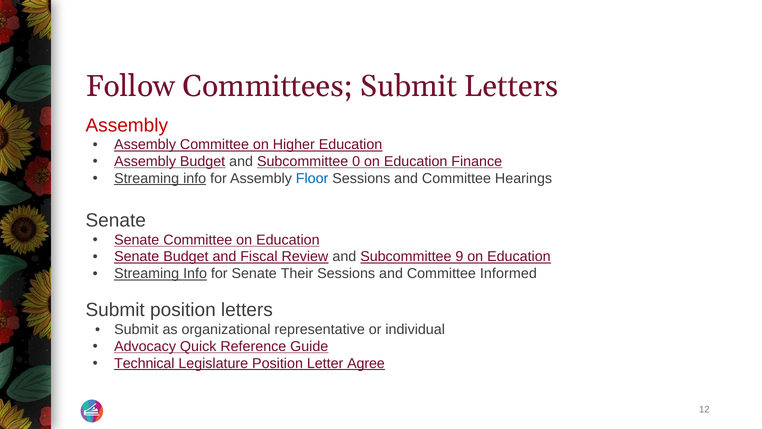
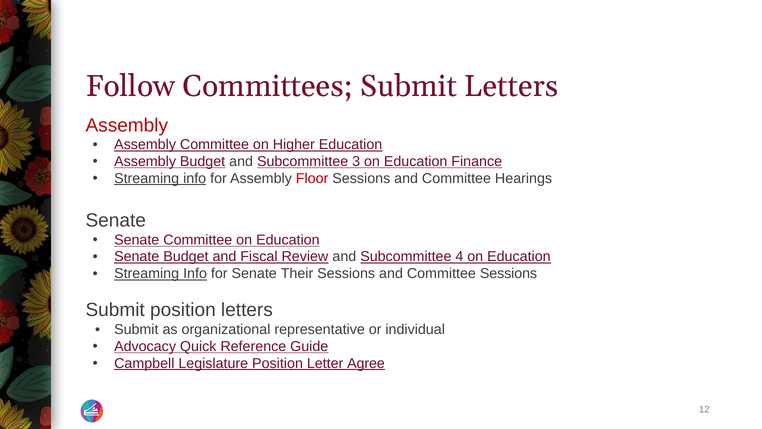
0: 0 -> 3
Floor colour: blue -> red
9: 9 -> 4
Committee Informed: Informed -> Sessions
Technical: Technical -> Campbell
